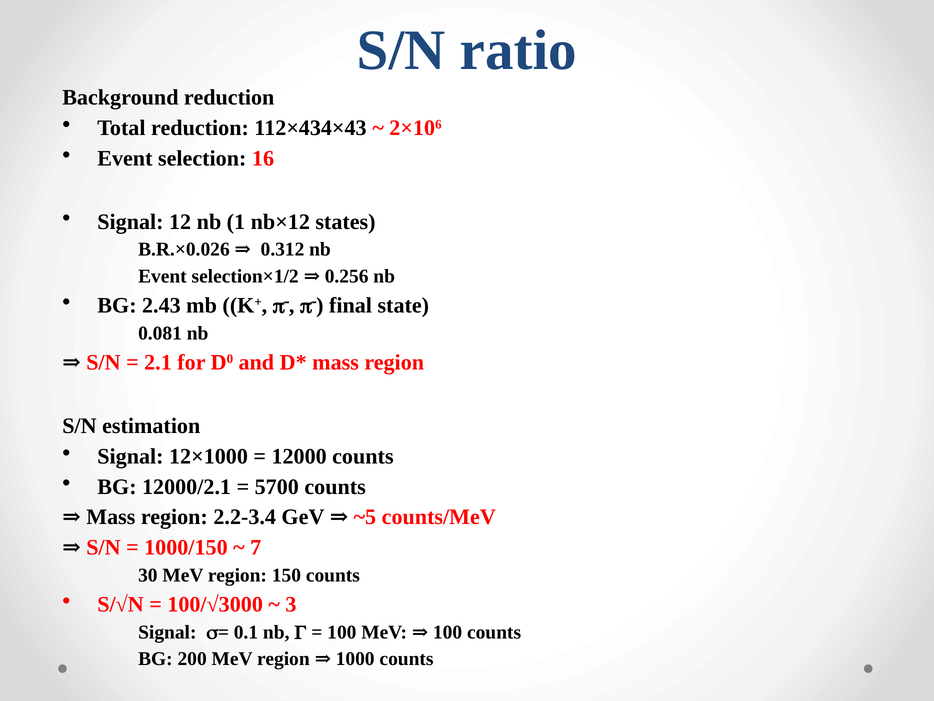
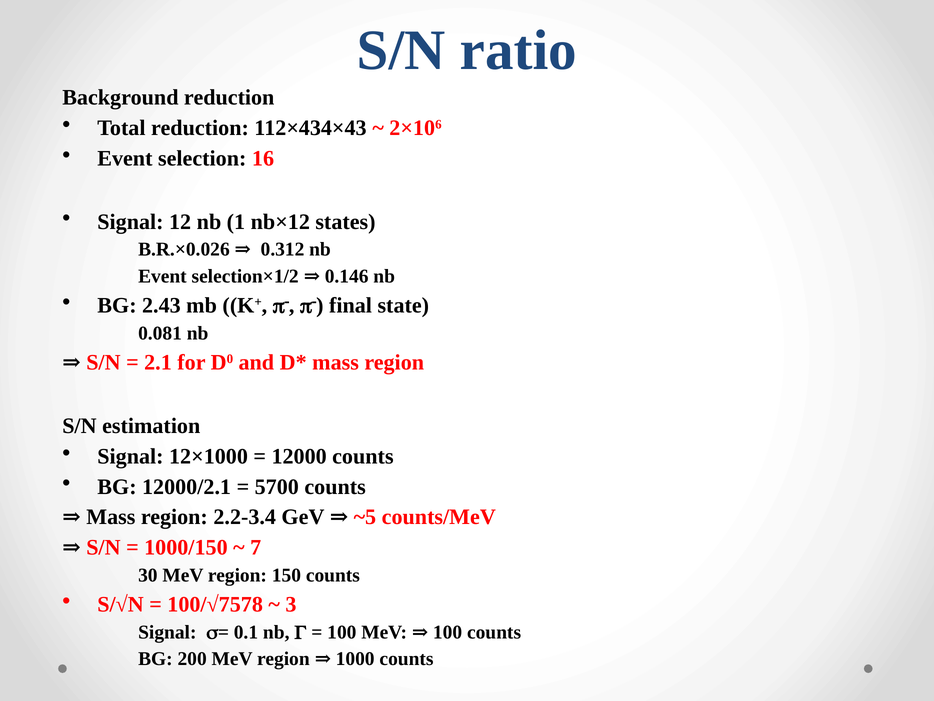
0.256: 0.256 -> 0.146
100/√3000: 100/√3000 -> 100/√7578
